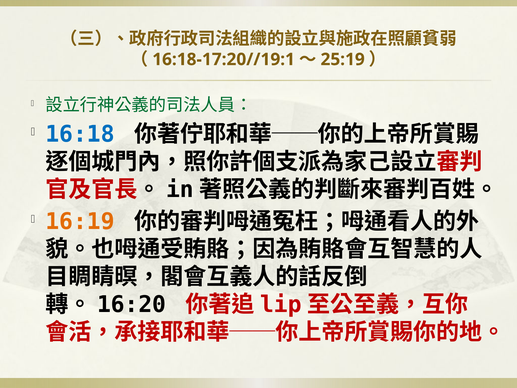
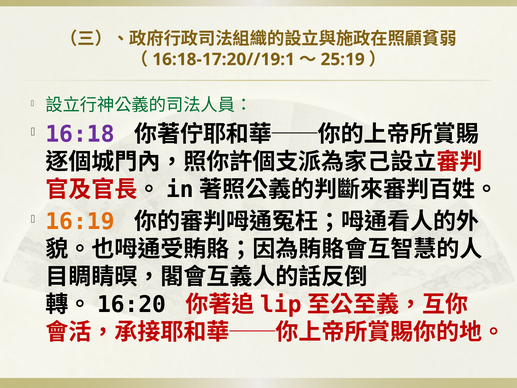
16:18 colour: blue -> purple
